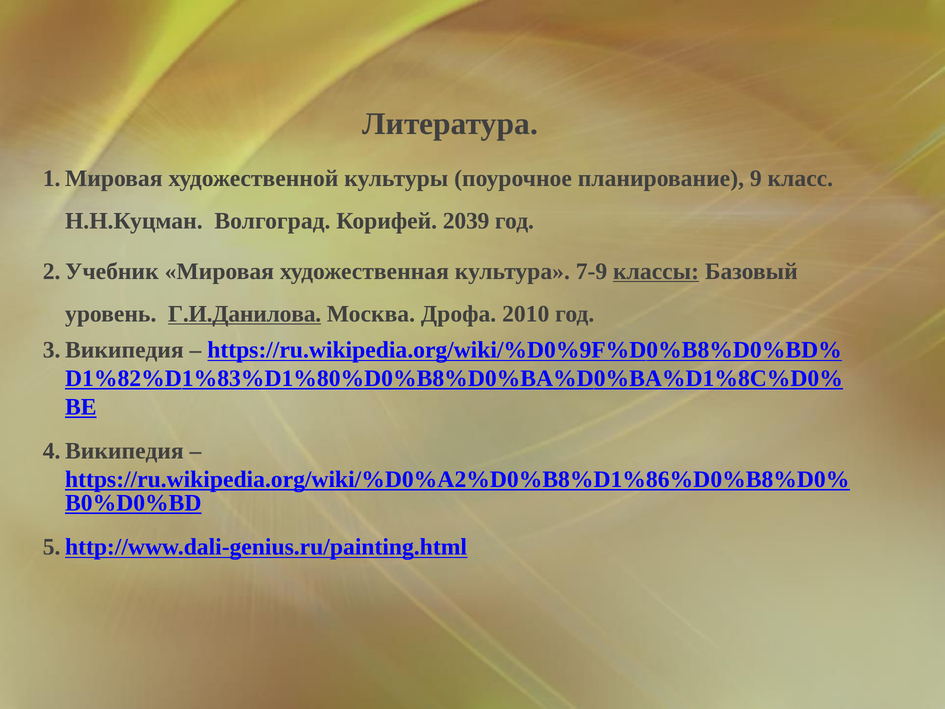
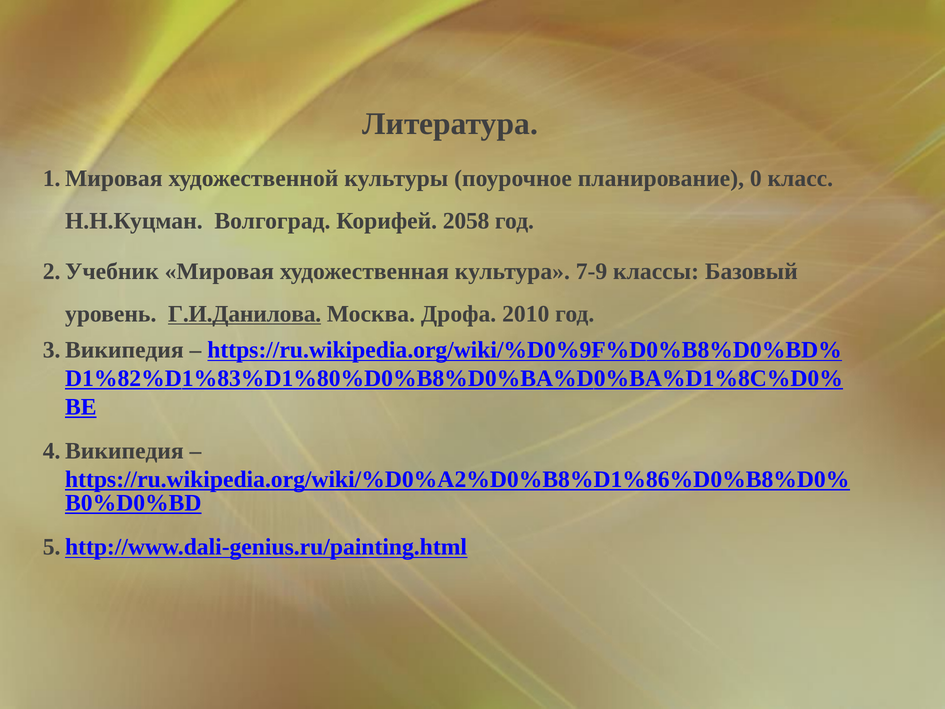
9: 9 -> 0
2039: 2039 -> 2058
классы underline: present -> none
